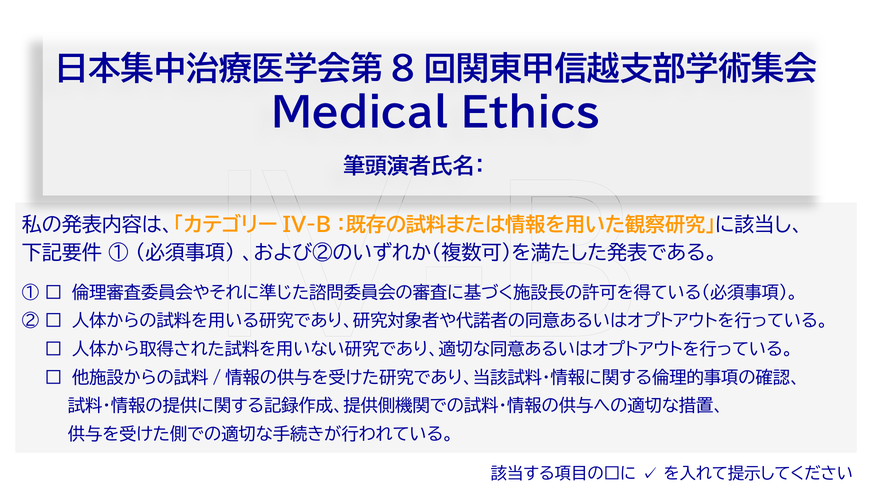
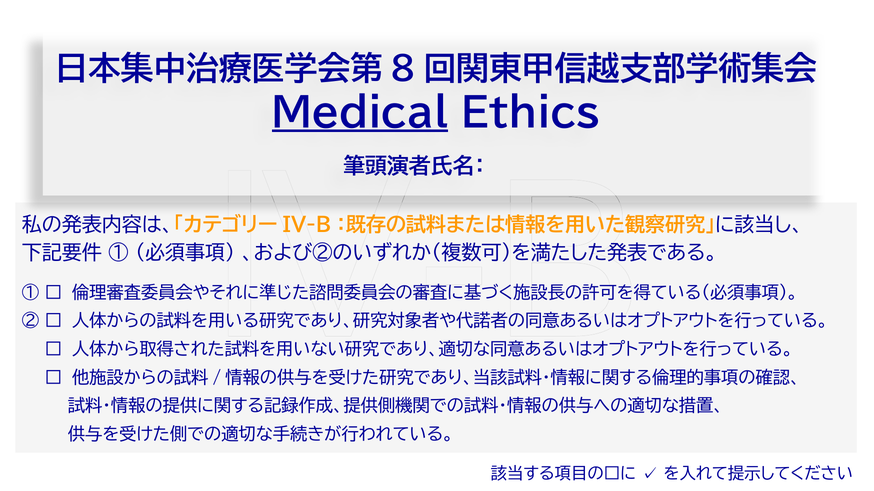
Medical underline: none -> present
